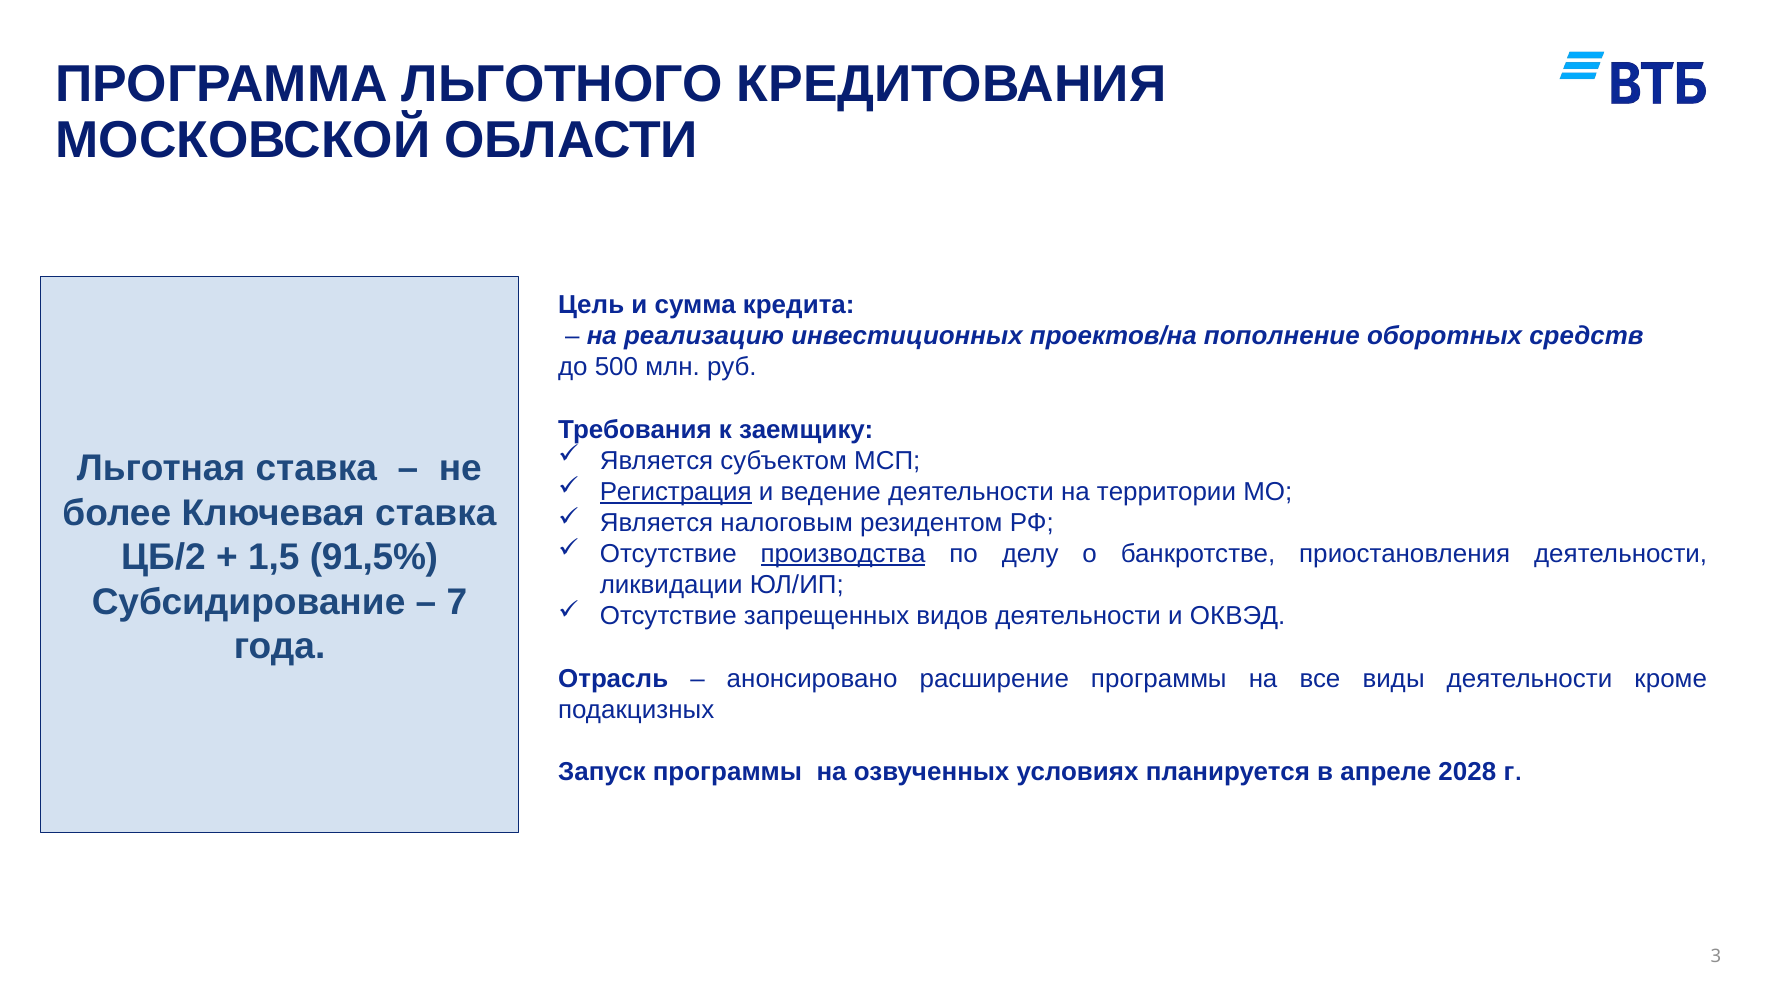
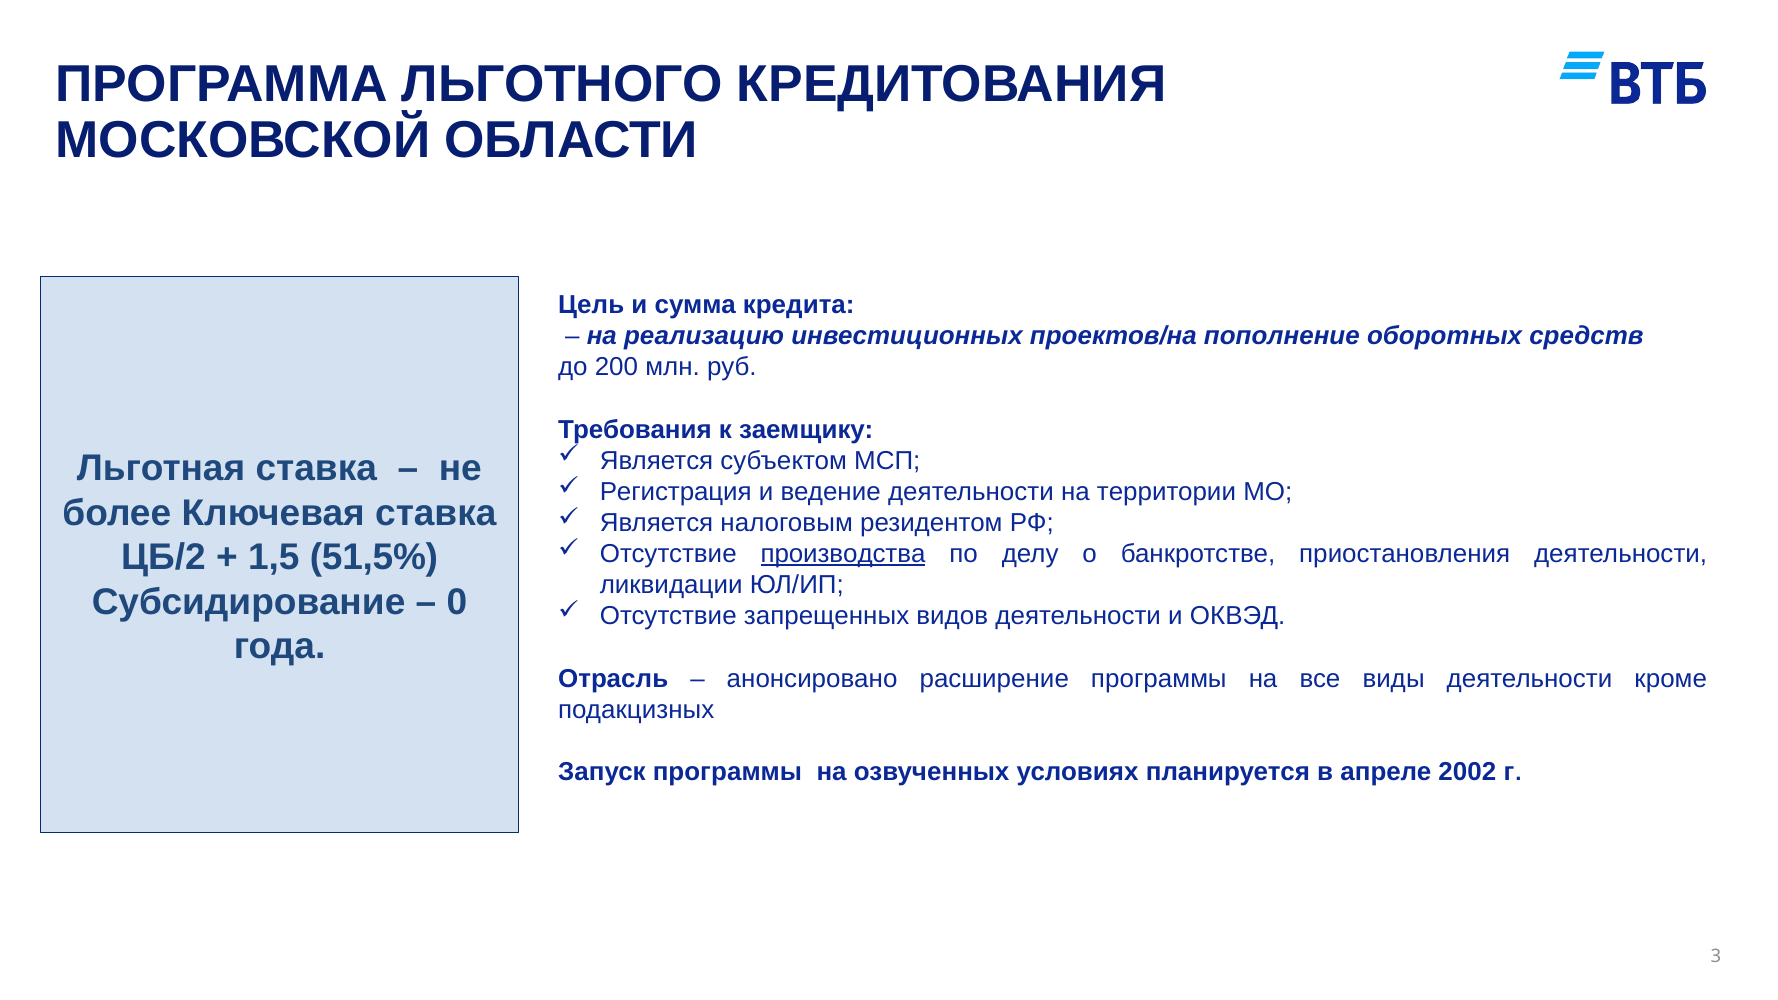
500: 500 -> 200
Регистрация underline: present -> none
91,5%: 91,5% -> 51,5%
7: 7 -> 0
2028: 2028 -> 2002
